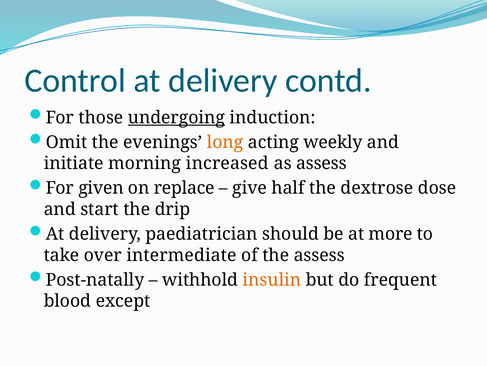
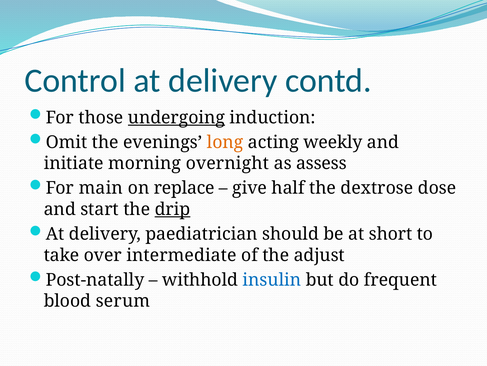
increased: increased -> overnight
given: given -> main
drip underline: none -> present
more: more -> short
the assess: assess -> adjust
insulin colour: orange -> blue
except: except -> serum
